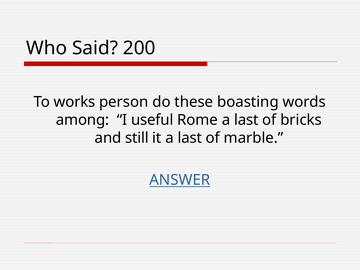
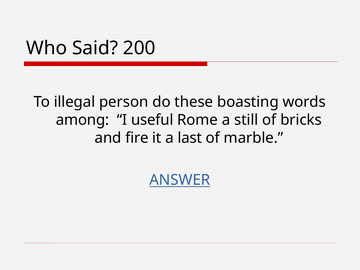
works: works -> illegal
Rome a last: last -> still
still: still -> fire
